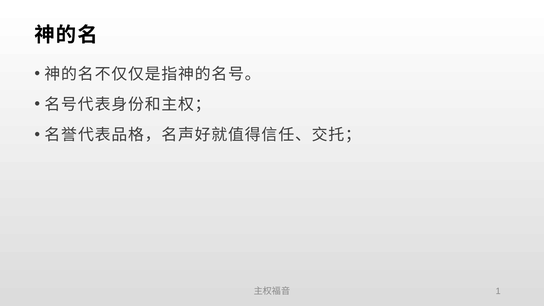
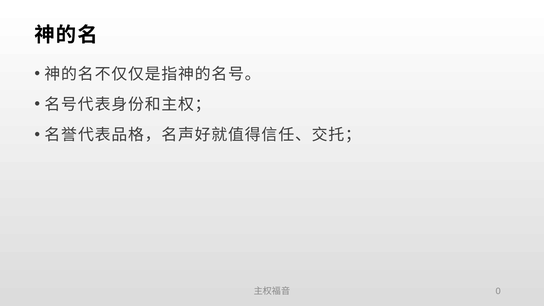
1: 1 -> 0
